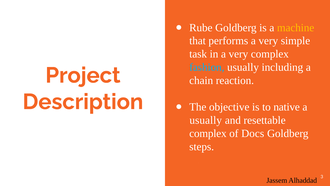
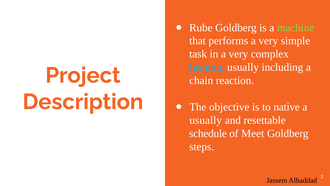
machine colour: yellow -> light green
complex at (208, 133): complex -> schedule
Docs: Docs -> Meet
